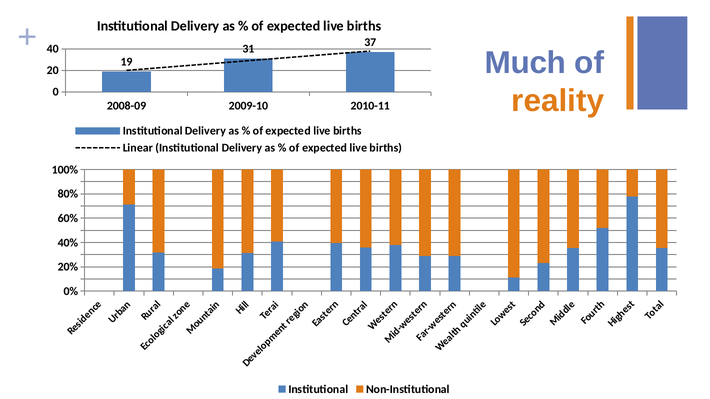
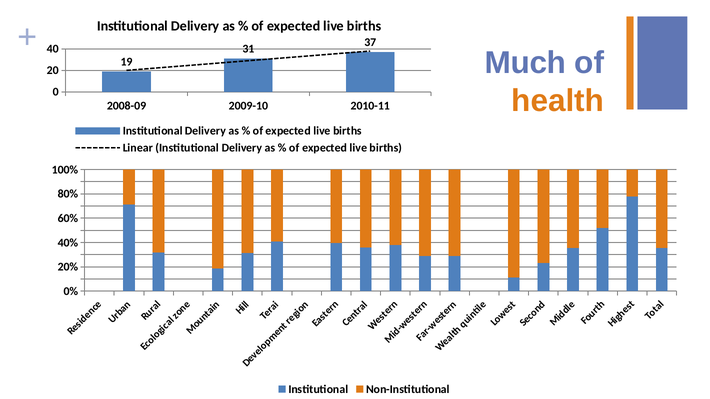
reality: reality -> health
